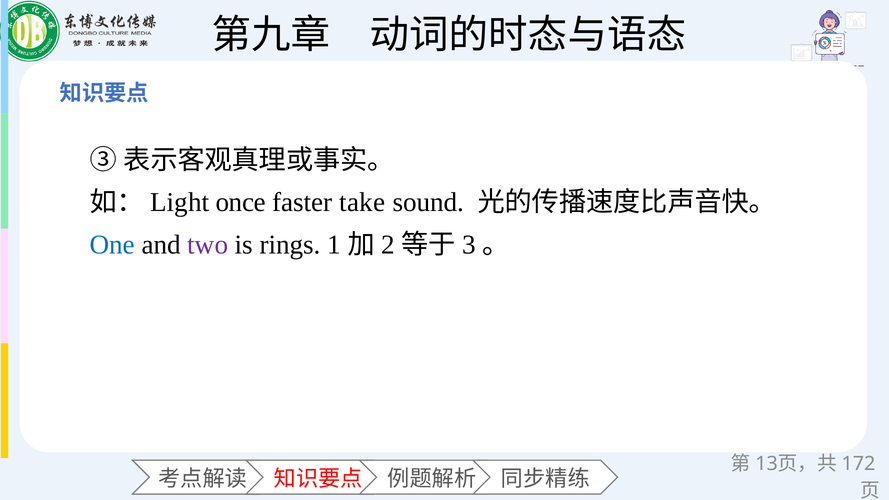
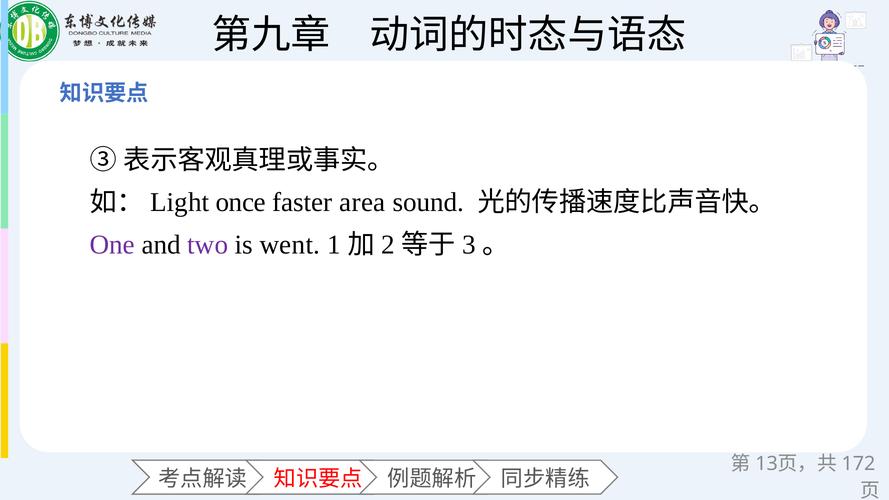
take: take -> area
One colour: blue -> purple
rings: rings -> went
